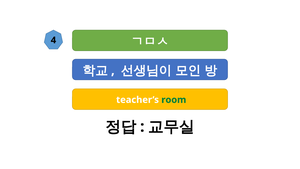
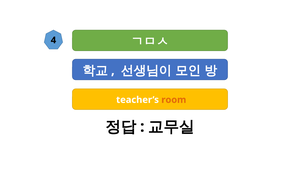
room colour: green -> orange
